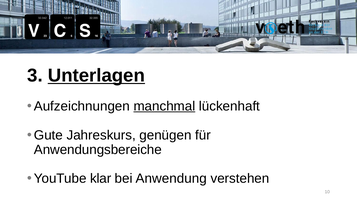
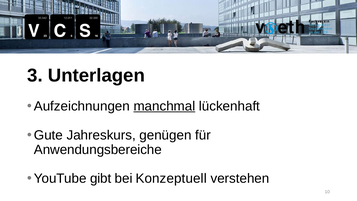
Unterlagen underline: present -> none
klar: klar -> gibt
Anwendung: Anwendung -> Konzeptuell
